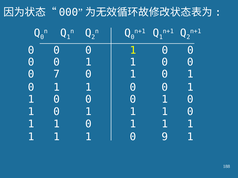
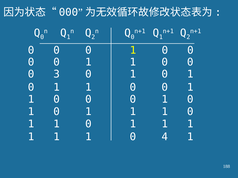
7: 7 -> 3
9: 9 -> 4
